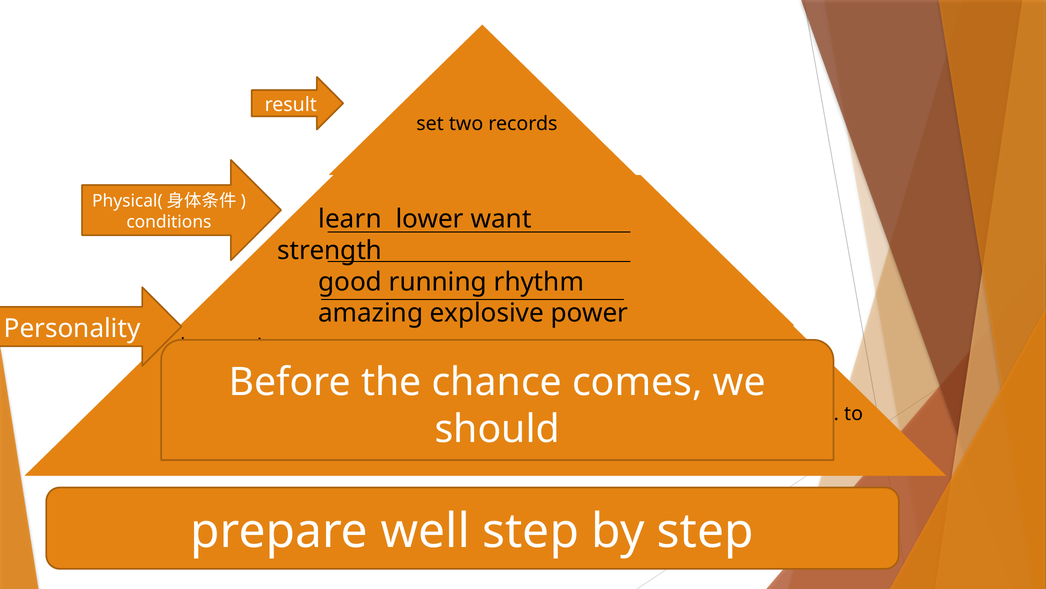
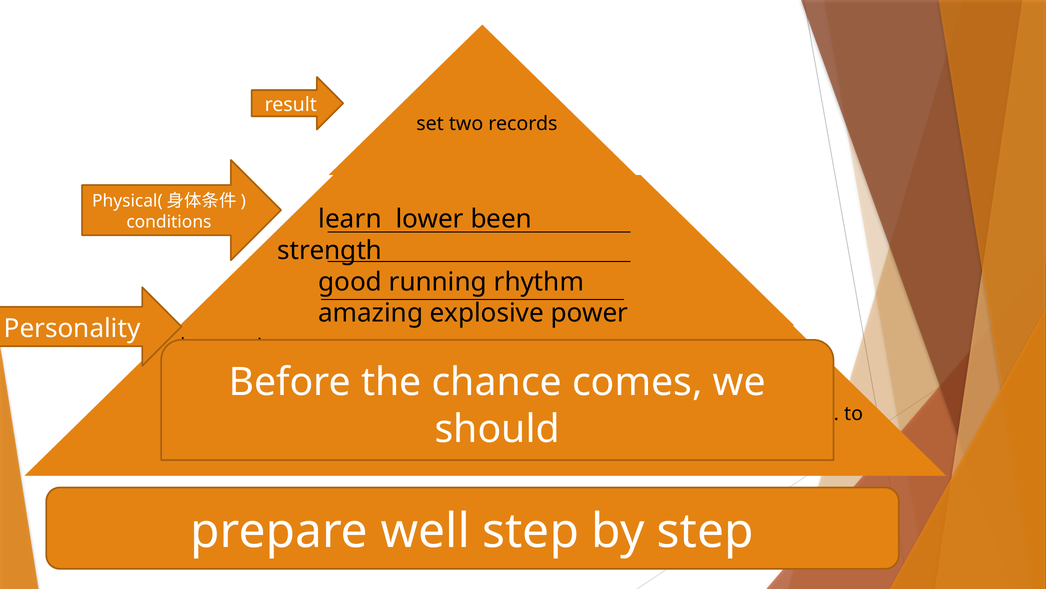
want: want -> been
